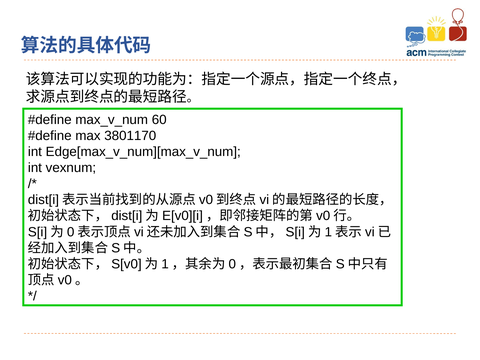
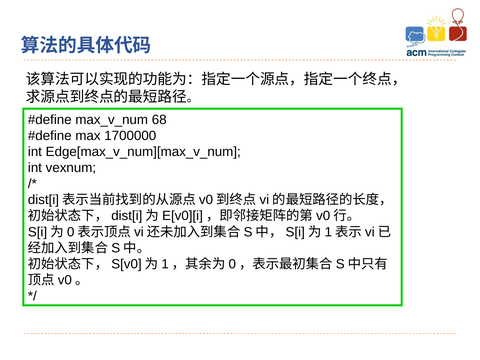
60: 60 -> 68
3801170: 3801170 -> 1700000
